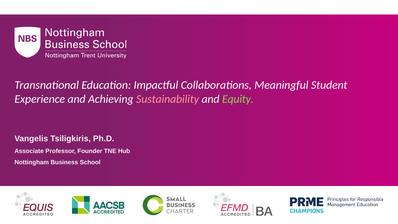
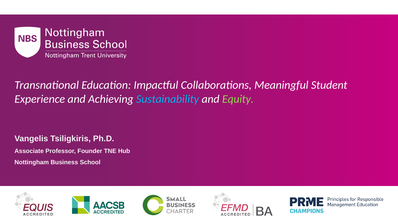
Sustainability colour: pink -> light blue
